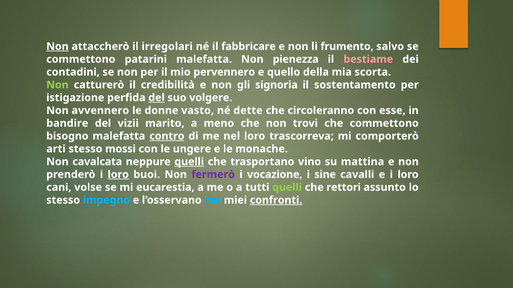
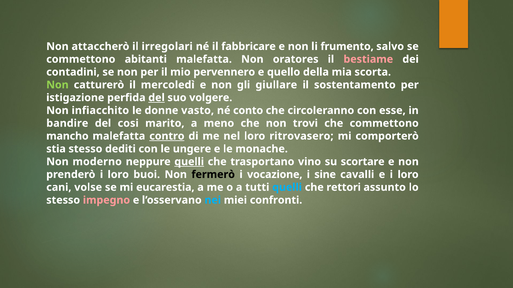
Non at (57, 47) underline: present -> none
patarini: patarini -> abitanti
pienezza: pienezza -> oratores
credibilità: credibilità -> mercoledì
signoria: signoria -> giullare
avvennero: avvennero -> infiacchito
dette: dette -> conto
vizii: vizii -> cosi
bisogno: bisogno -> mancho
trascorreva: trascorreva -> ritrovasero
arti: arti -> stia
mossi: mossi -> dediti
cavalcata: cavalcata -> moderno
mattina: mattina -> scortare
loro at (118, 175) underline: present -> none
fermerò colour: purple -> black
quelli at (287, 188) colour: light green -> light blue
impegno colour: light blue -> pink
confronti underline: present -> none
